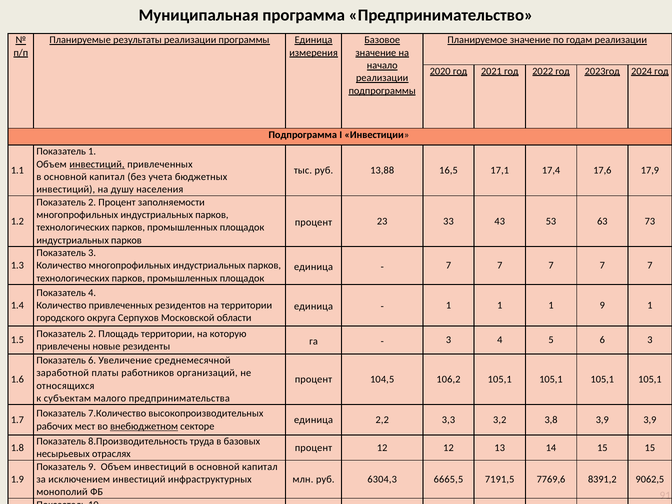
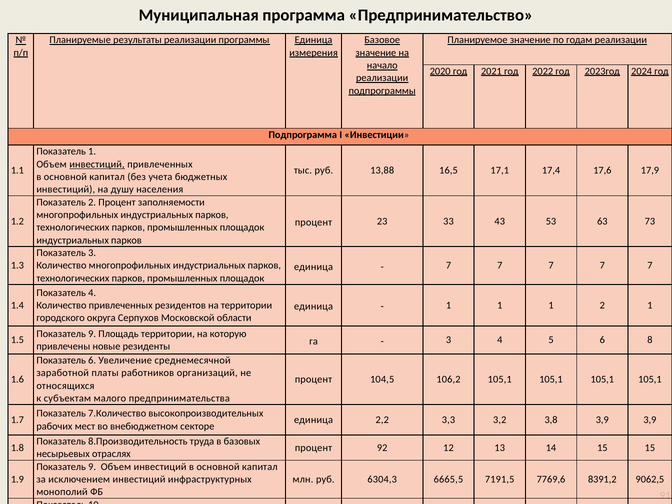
1 9: 9 -> 2
2 at (92, 334): 2 -> 9
6 3: 3 -> 8
внебюджетном underline: present -> none
процент 12: 12 -> 92
